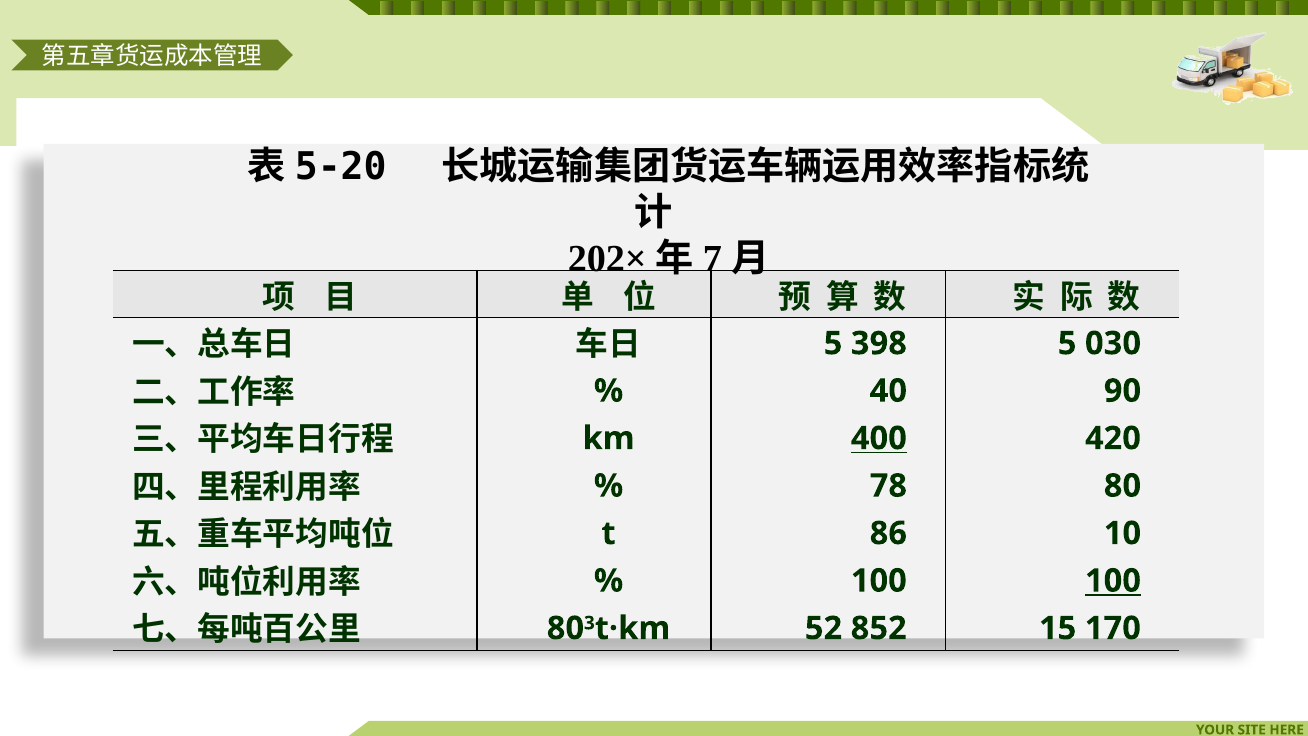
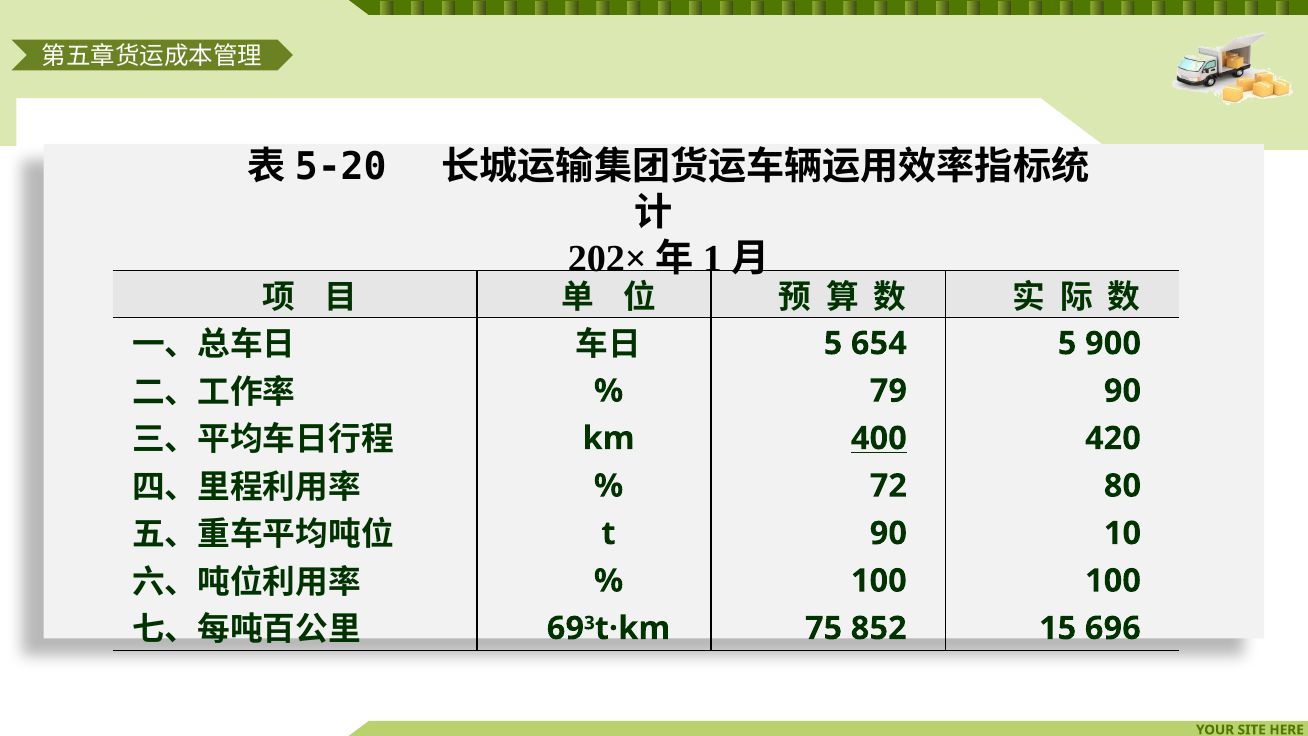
7: 7 -> 1
398: 398 -> 654
030: 030 -> 900
40: 40 -> 79
78: 78 -> 72
t 86: 86 -> 90
100 at (1113, 581) underline: present -> none
80 at (565, 628): 80 -> 69
52: 52 -> 75
170: 170 -> 696
